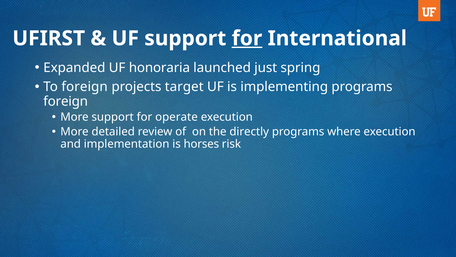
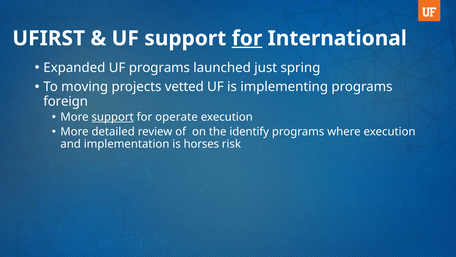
UF honoraria: honoraria -> programs
To foreign: foreign -> moving
target: target -> vetted
support at (113, 117) underline: none -> present
directly: directly -> identify
